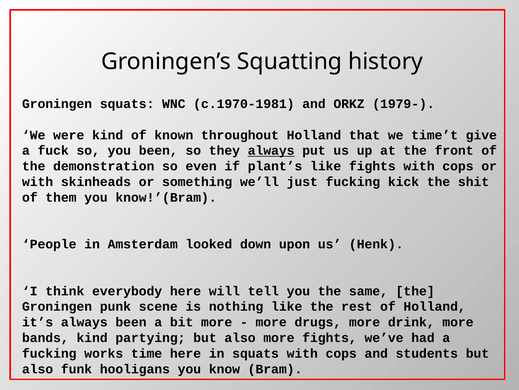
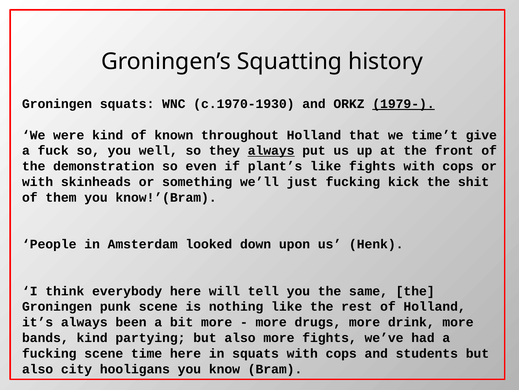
c.1970-1981: c.1970-1981 -> c.1970-1930
1979- underline: none -> present
you been: been -> well
fucking works: works -> scene
funk: funk -> city
